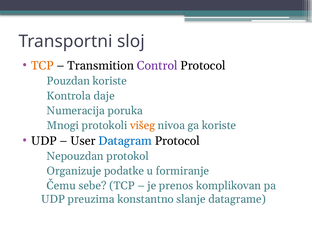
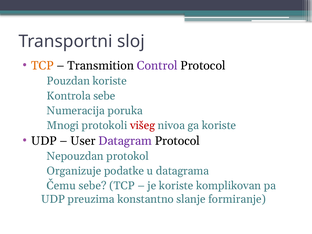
Kontrola daje: daje -> sebe
višeg colour: orange -> red
Datagram colour: blue -> purple
formiranje: formiranje -> datagrama
je prenos: prenos -> koriste
datagrame: datagrame -> formiranje
